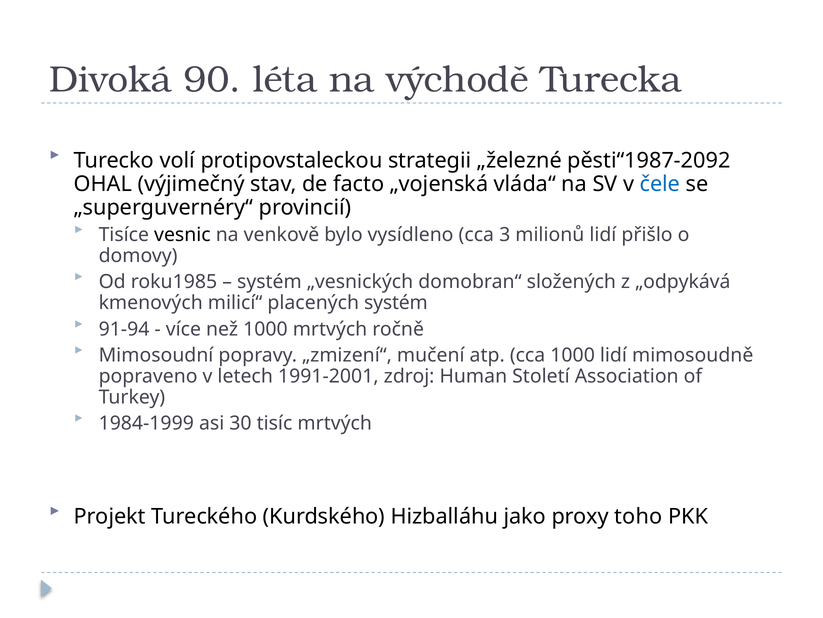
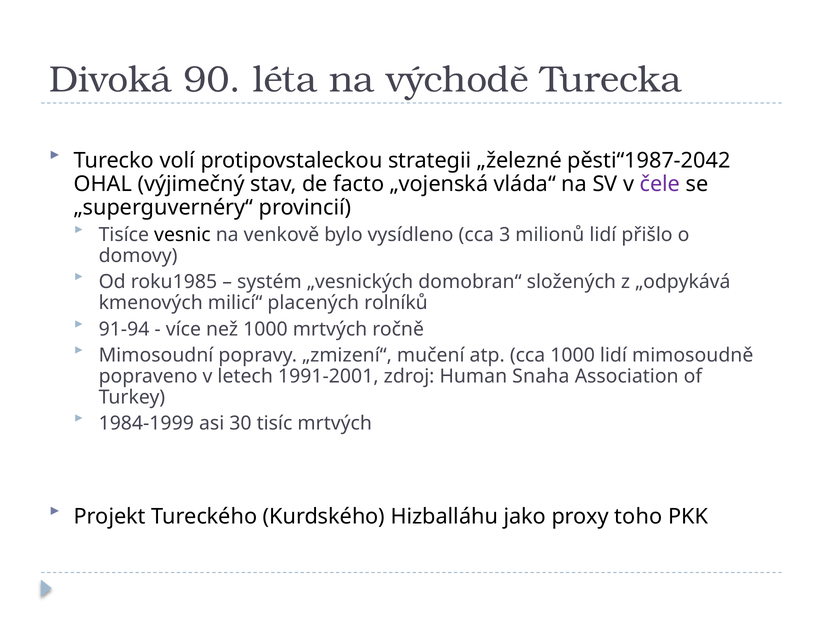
pěsti“1987-2092: pěsti“1987-2092 -> pěsti“1987-2042
čele colour: blue -> purple
placených systém: systém -> rolníků
Století: Století -> Snaha
